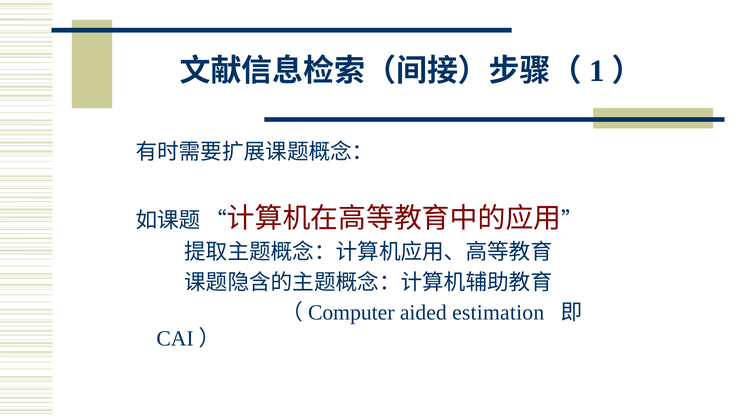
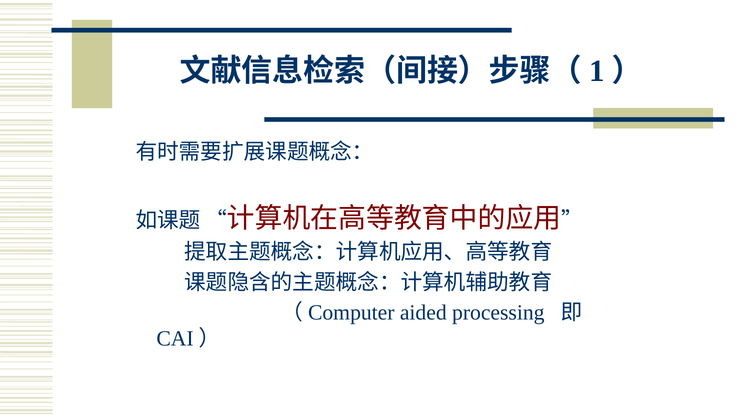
estimation: estimation -> processing
